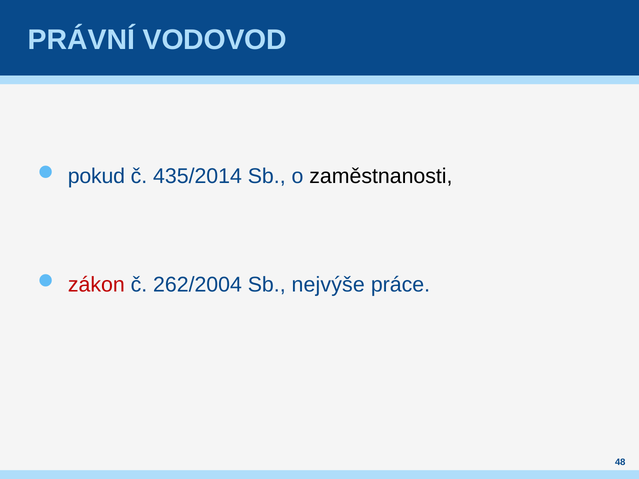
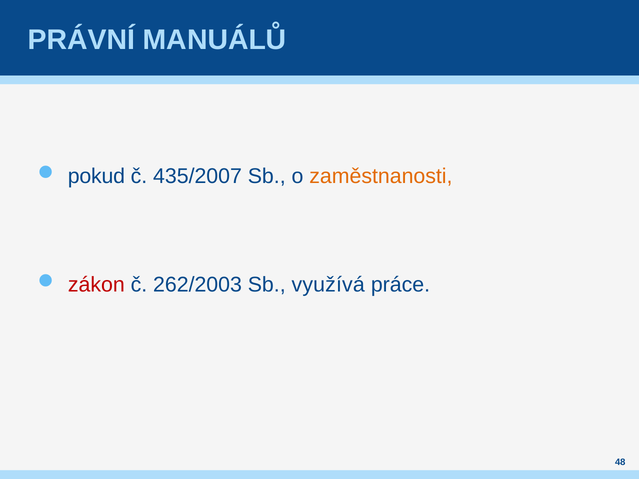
VODOVOD: VODOVOD -> MANUÁLŮ
435/2014: 435/2014 -> 435/2007
zaměstnanosti colour: black -> orange
262/2004: 262/2004 -> 262/2003
nejvýše: nejvýše -> využívá
